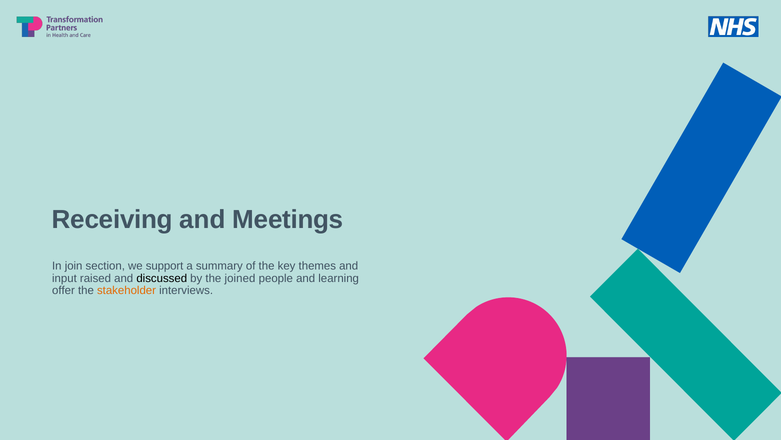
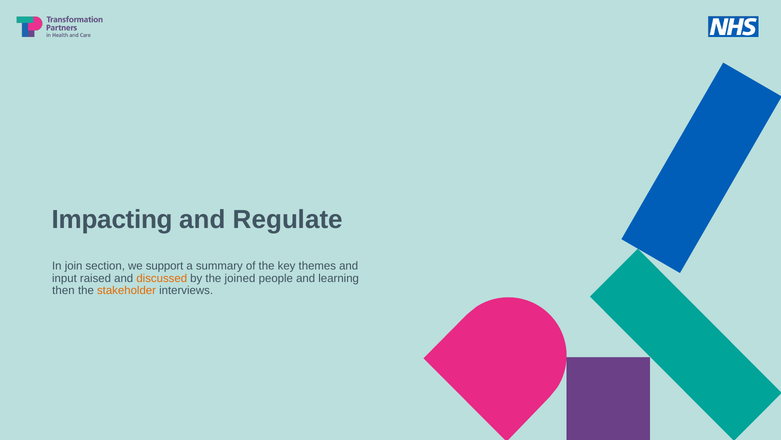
Receiving: Receiving -> Impacting
Meetings: Meetings -> Regulate
discussed colour: black -> orange
offer: offer -> then
